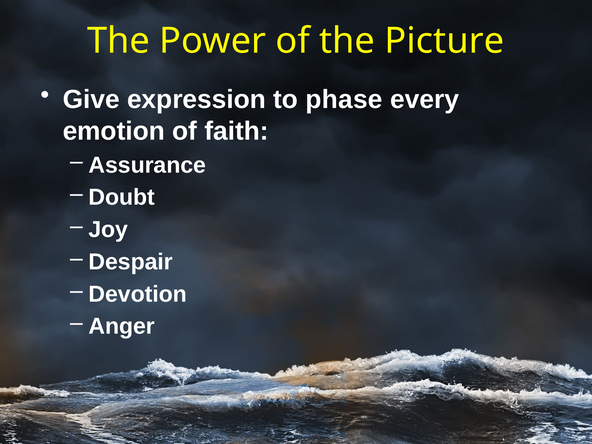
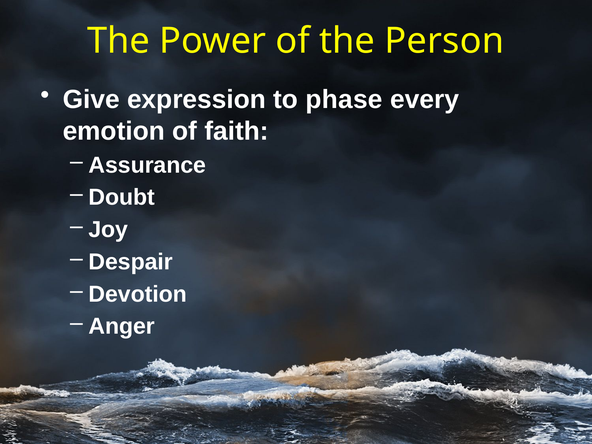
Picture: Picture -> Person
